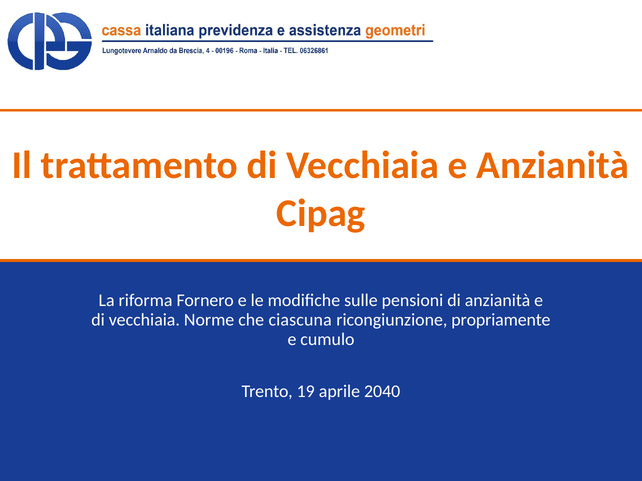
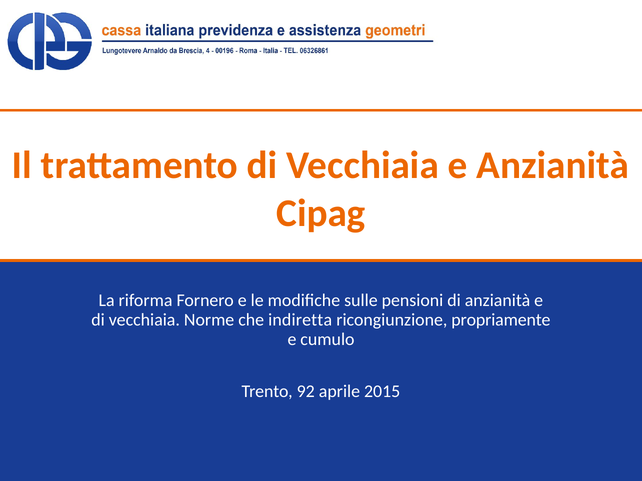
ciascuna: ciascuna -> indiretta
19: 19 -> 92
2040: 2040 -> 2015
